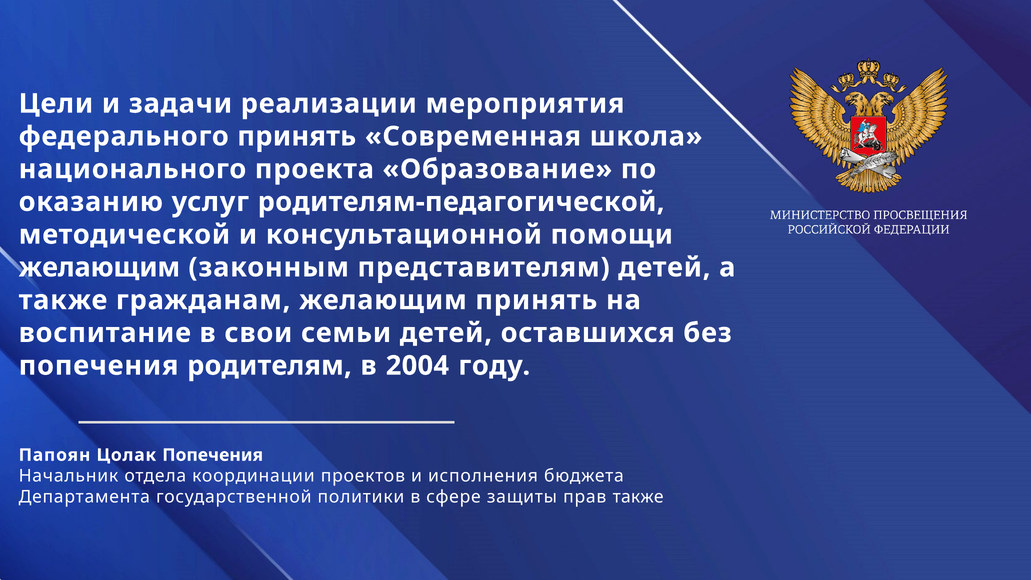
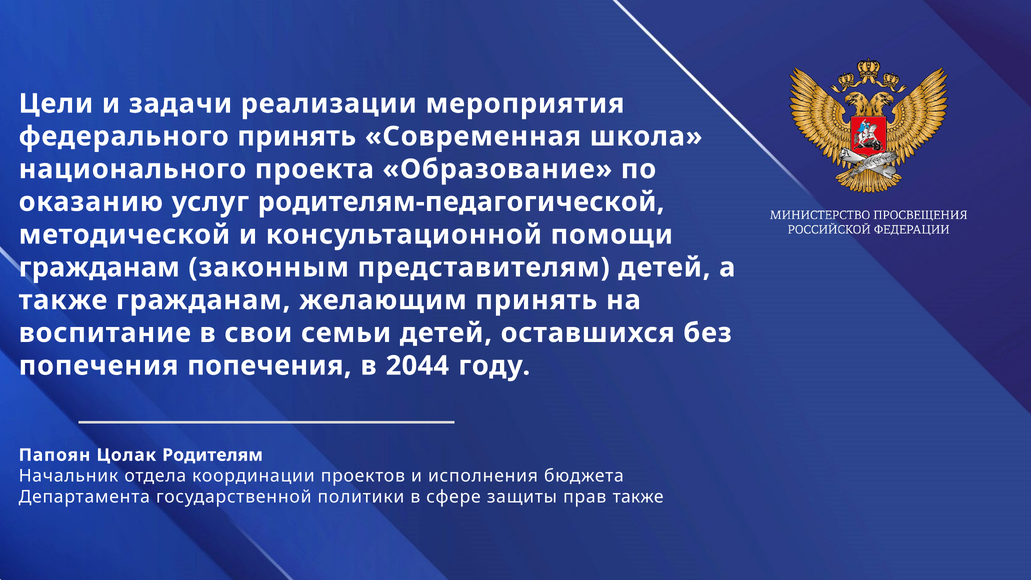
желающим at (99, 267): желающим -> гражданам
попечения родителям: родителям -> попечения
2004: 2004 -> 2044
Цолак Попечения: Попечения -> Родителям
